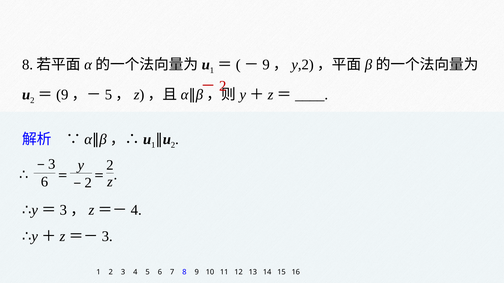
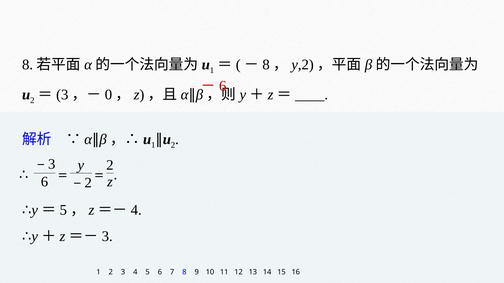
9 at (266, 65): 9 -> 8
2 at (223, 86): 2 -> 6
9 at (62, 95): 9 -> 3
5 at (108, 95): 5 -> 0
3 at (63, 210): 3 -> 5
